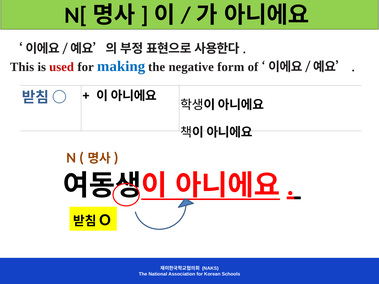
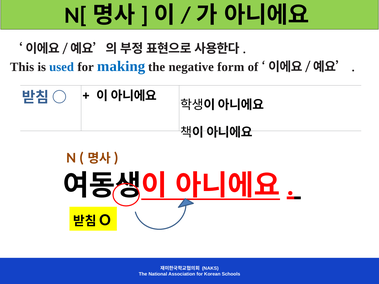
used colour: red -> blue
